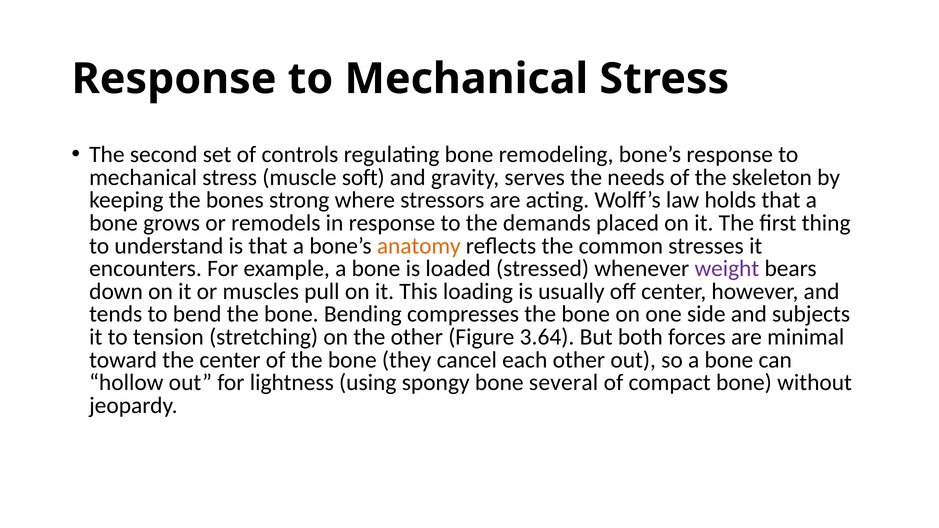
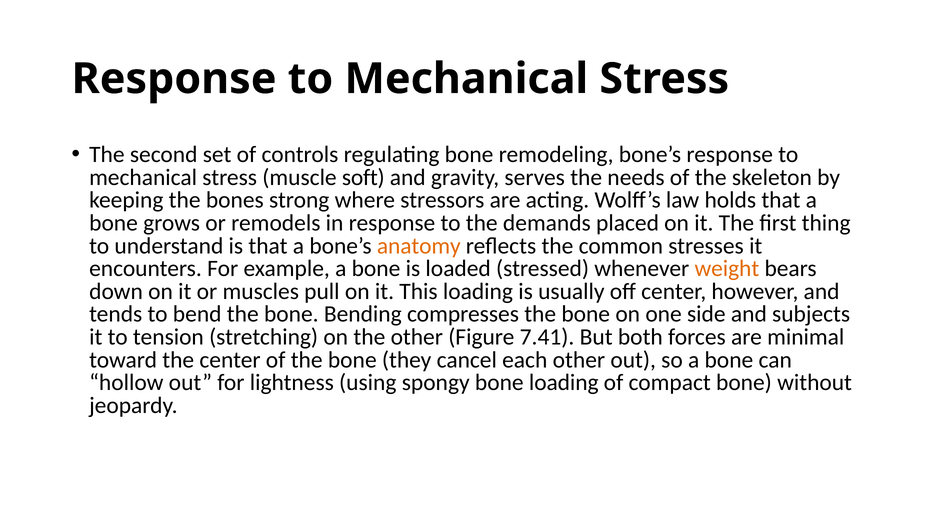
weight colour: purple -> orange
3.64: 3.64 -> 7.41
bone several: several -> loading
